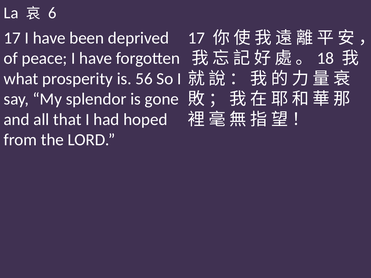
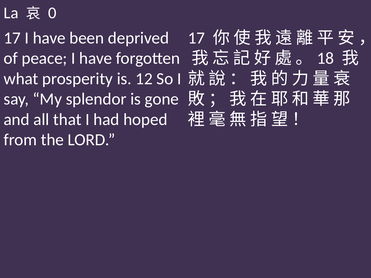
6: 6 -> 0
56: 56 -> 12
